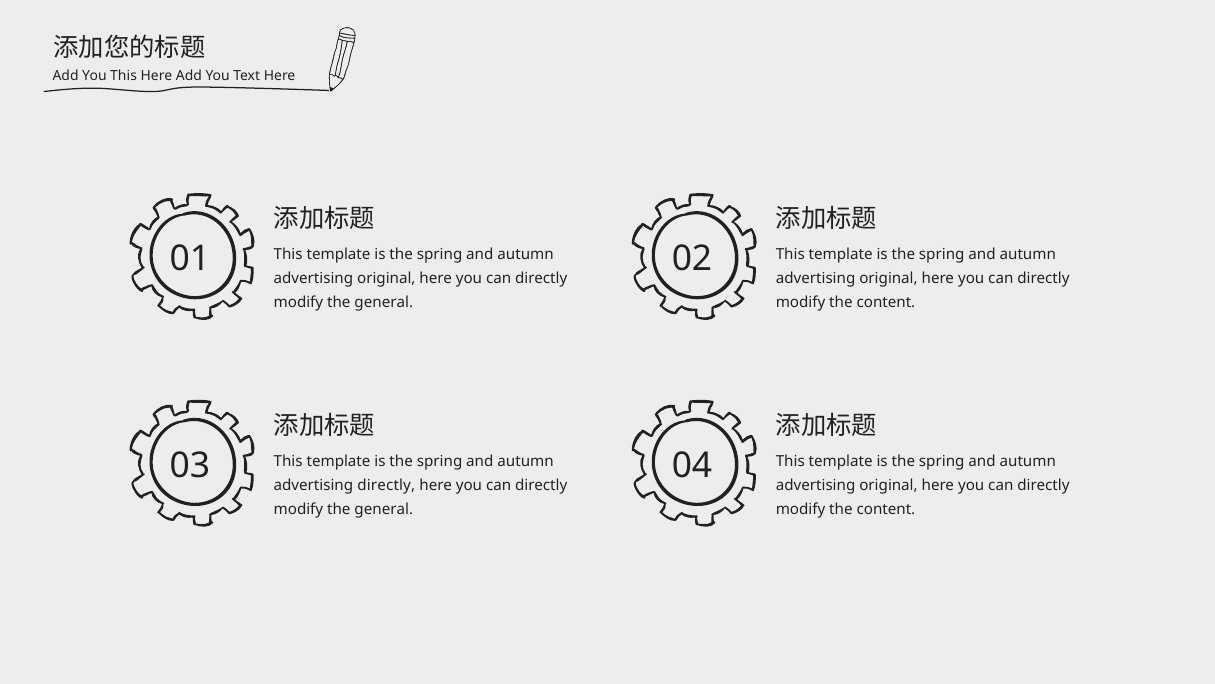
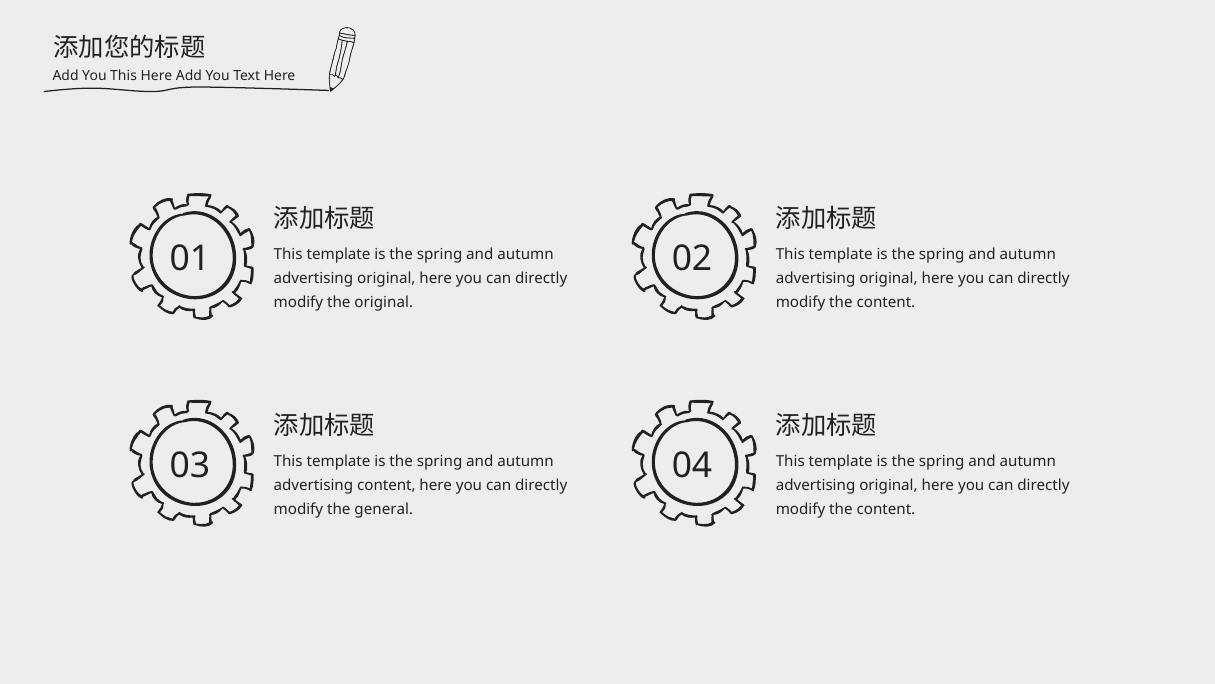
general at (384, 302): general -> original
advertising directly: directly -> content
